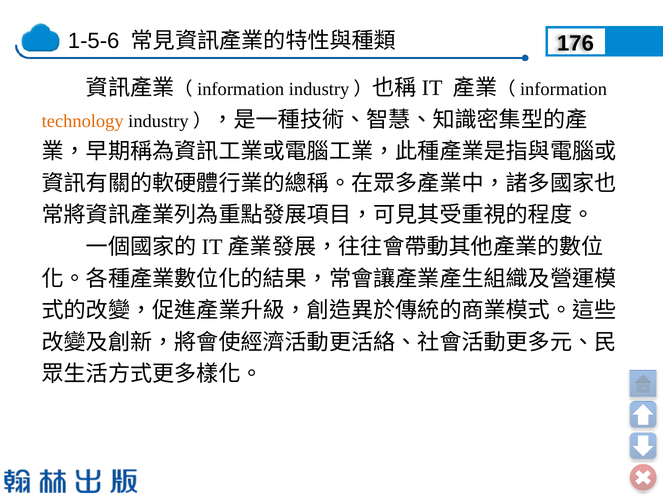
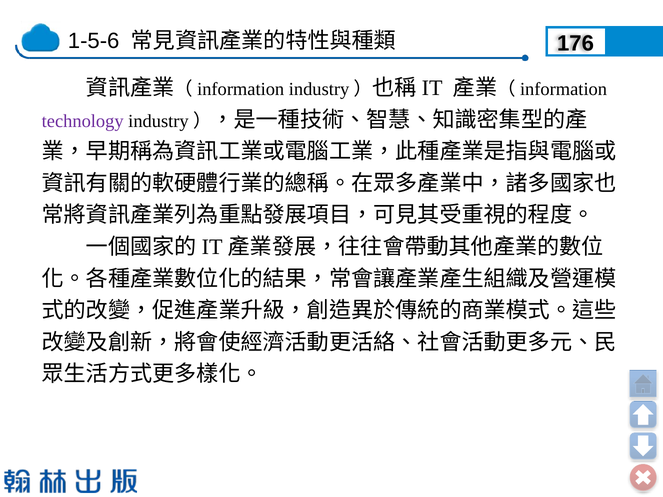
technology colour: orange -> purple
